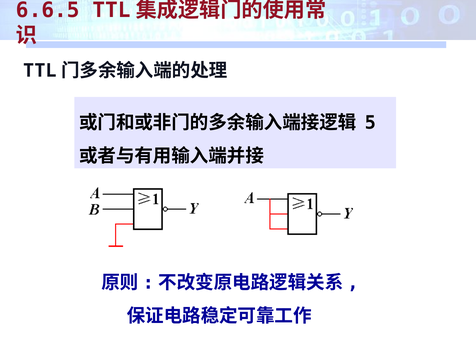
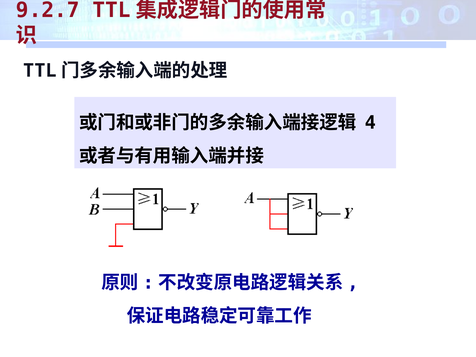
6.6.5: 6.6.5 -> 9.2.7
5: 5 -> 4
